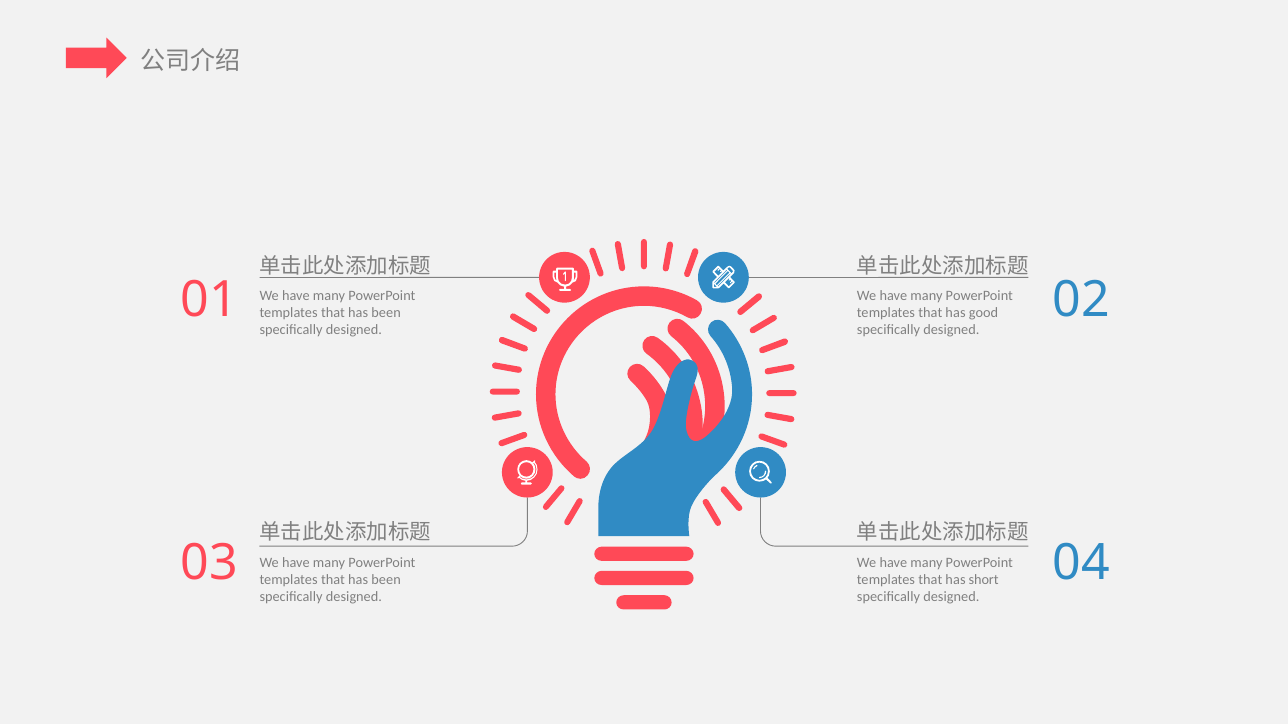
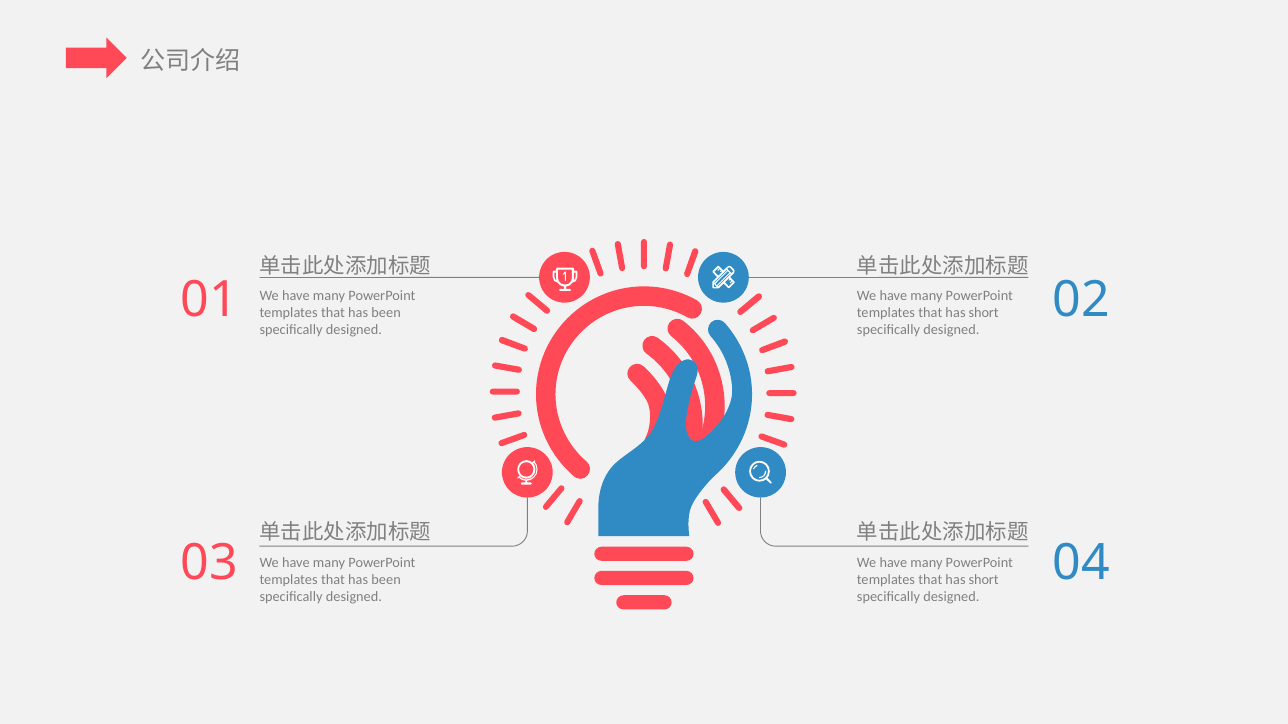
good at (984, 313): good -> short
